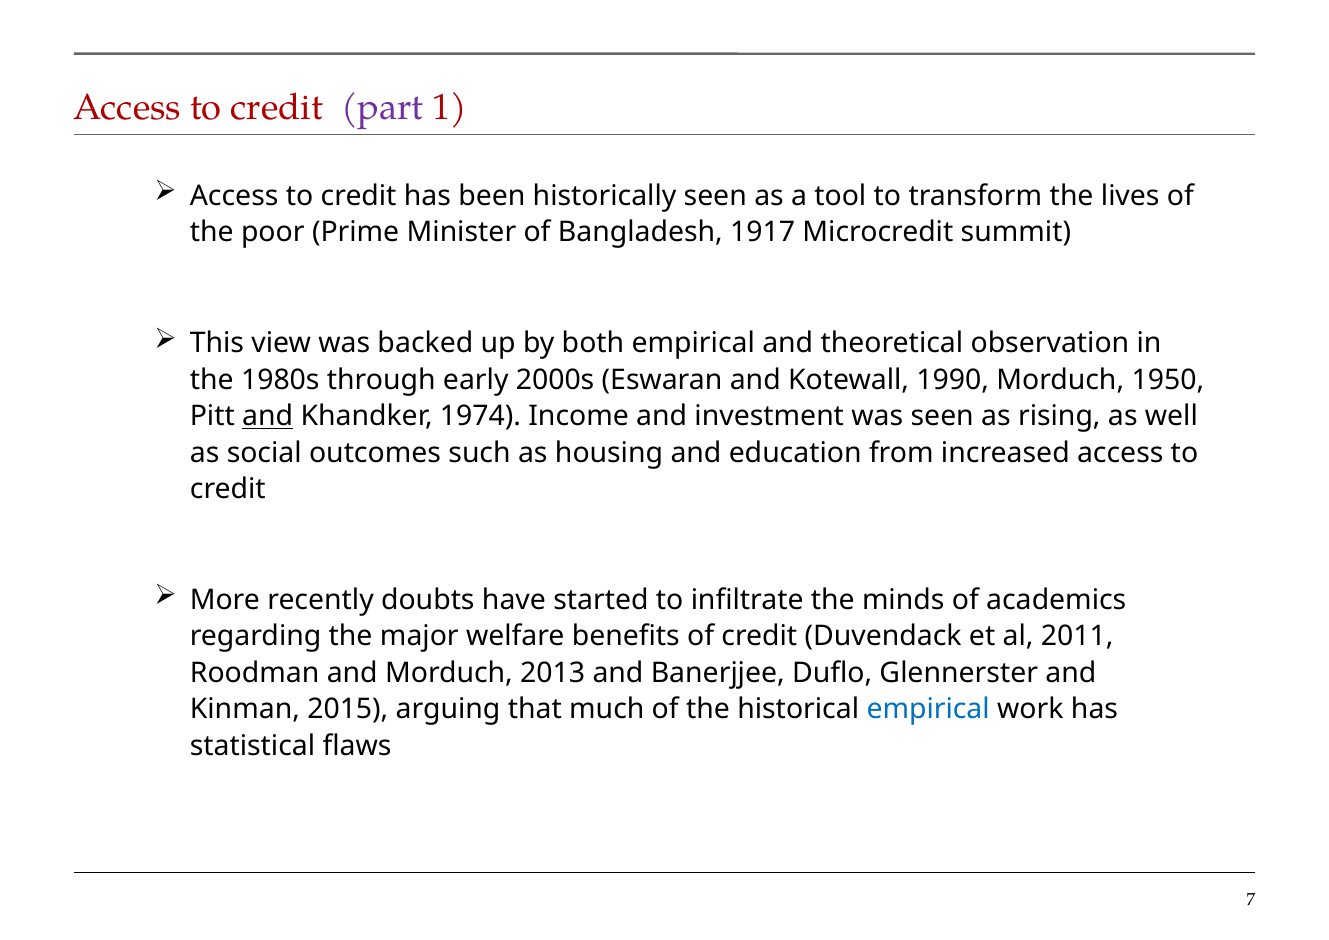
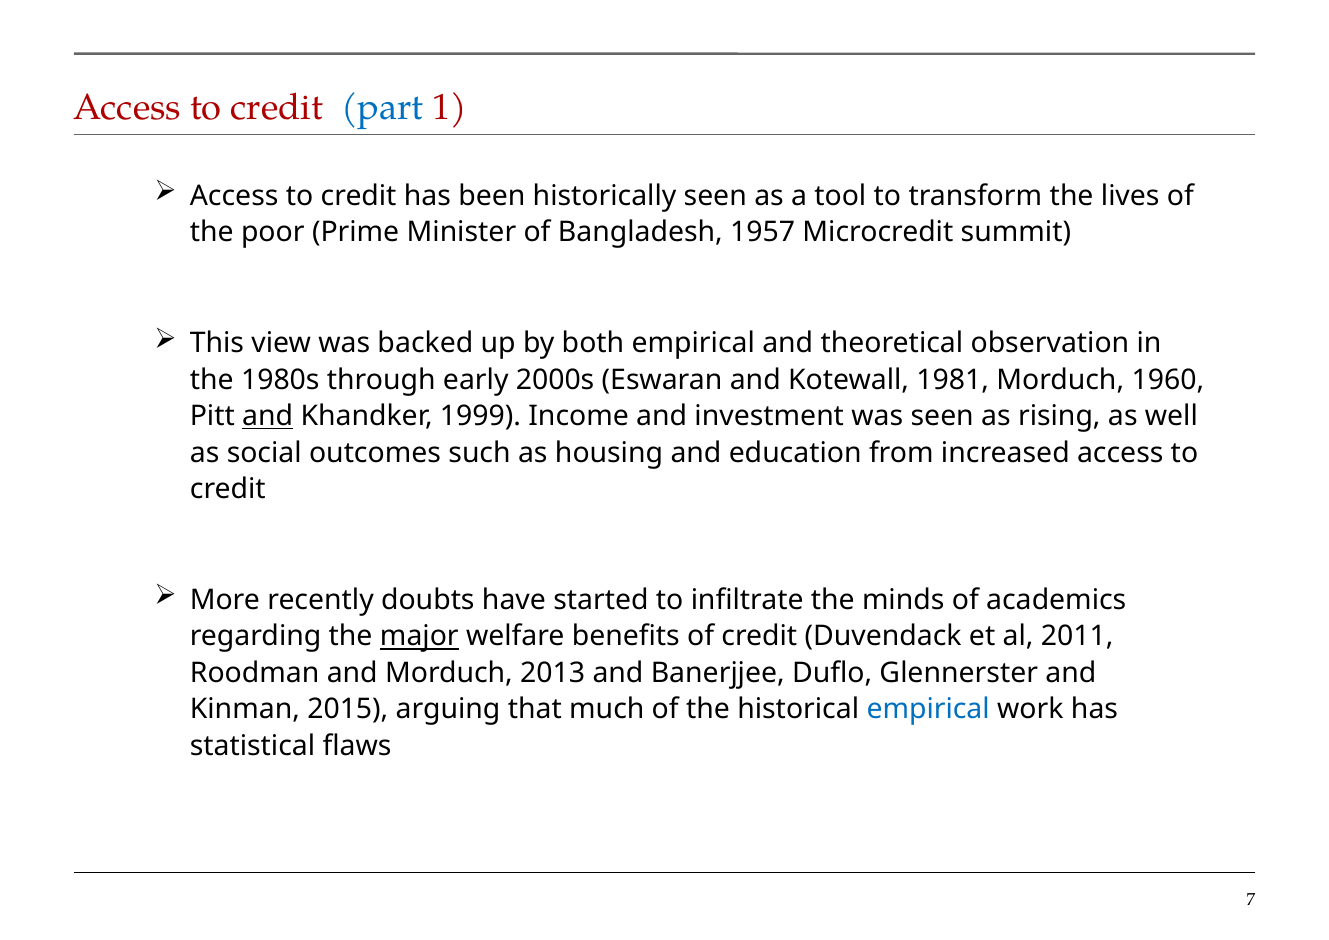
part colour: purple -> blue
1917: 1917 -> 1957
1990: 1990 -> 1981
1950: 1950 -> 1960
1974: 1974 -> 1999
major underline: none -> present
